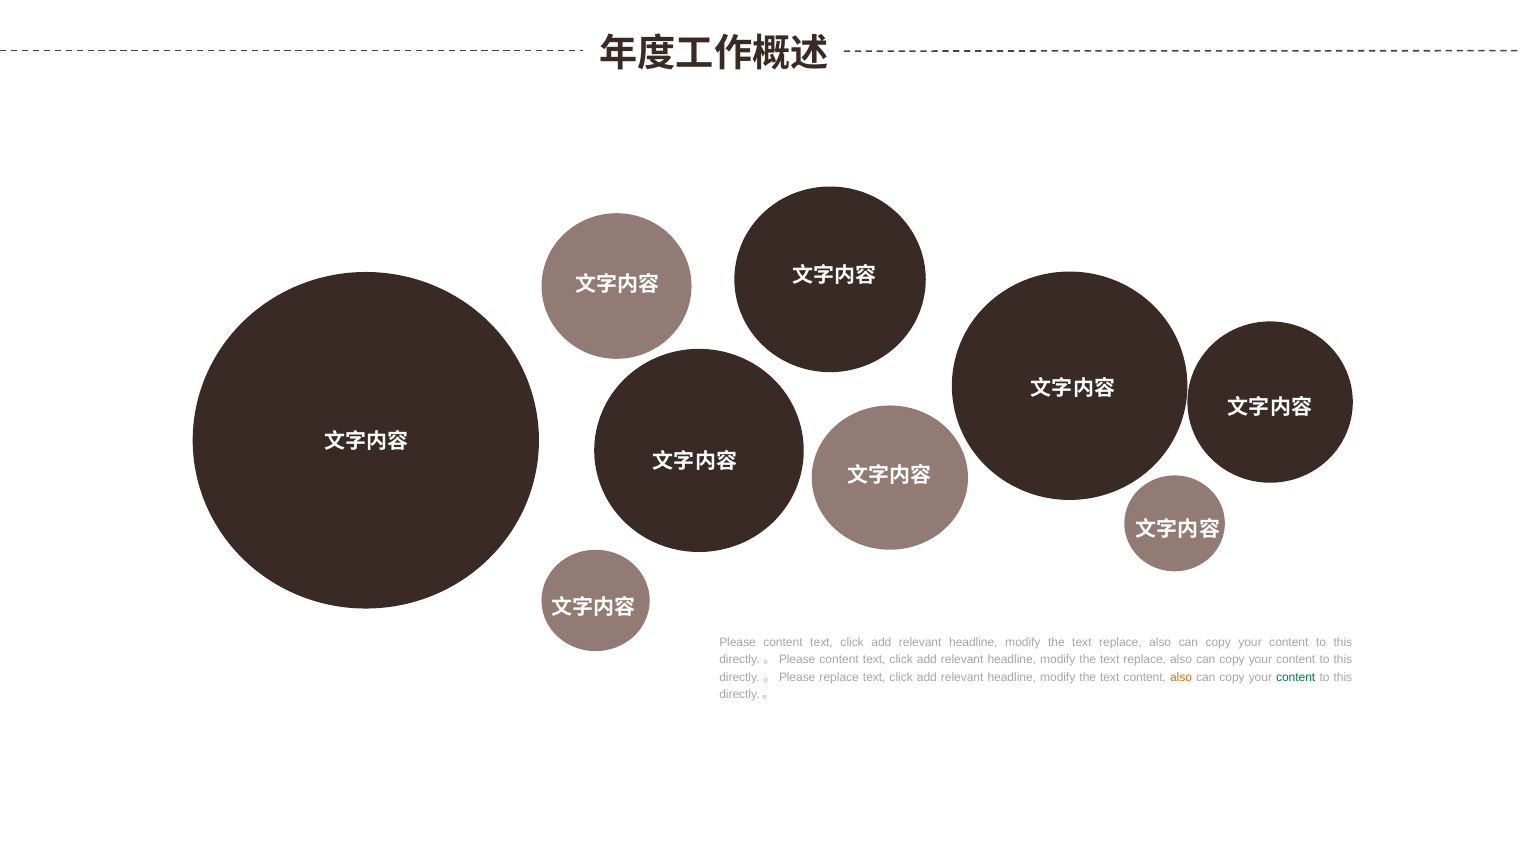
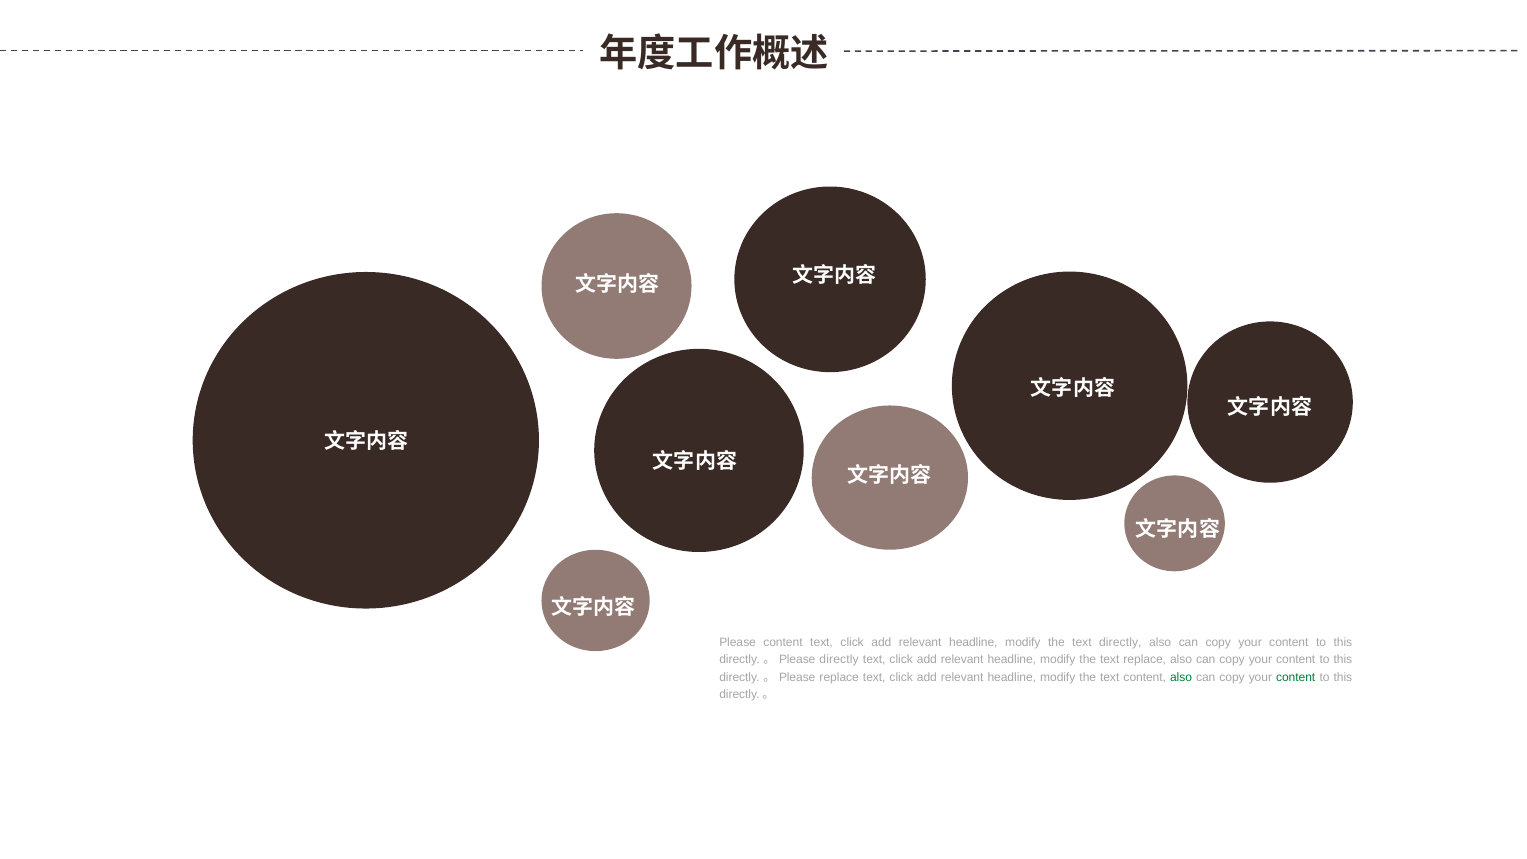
replace at (1120, 643): replace -> directly
content at (839, 660): content -> directly
also at (1181, 678) colour: orange -> green
